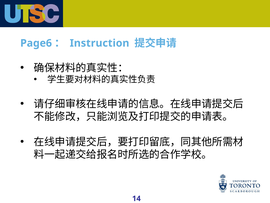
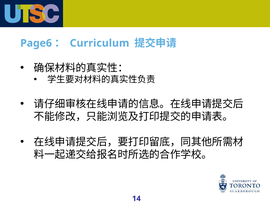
Instruction: Instruction -> Curriculum
